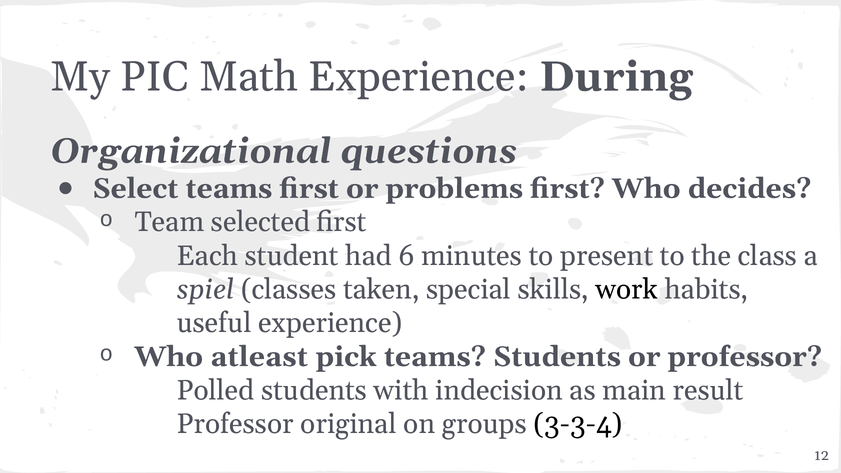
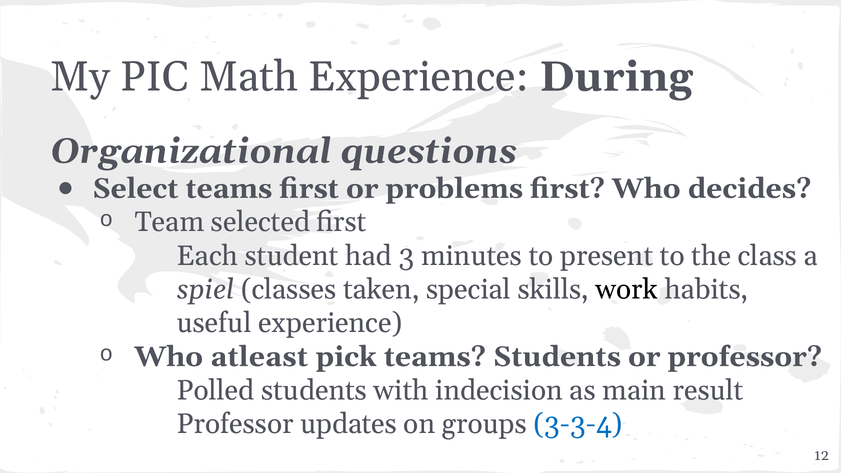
6: 6 -> 3
original: original -> updates
3-3-4 colour: black -> blue
